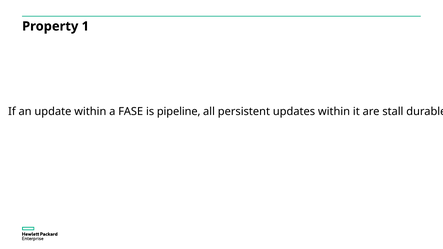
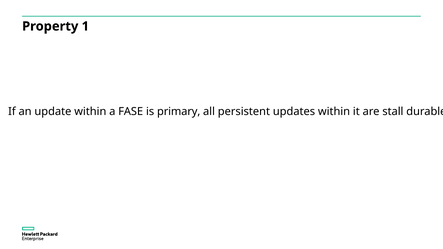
pipeline: pipeline -> primary
